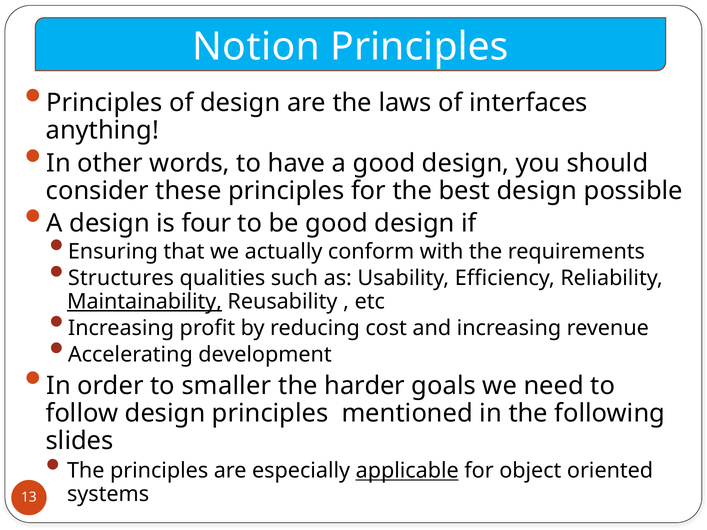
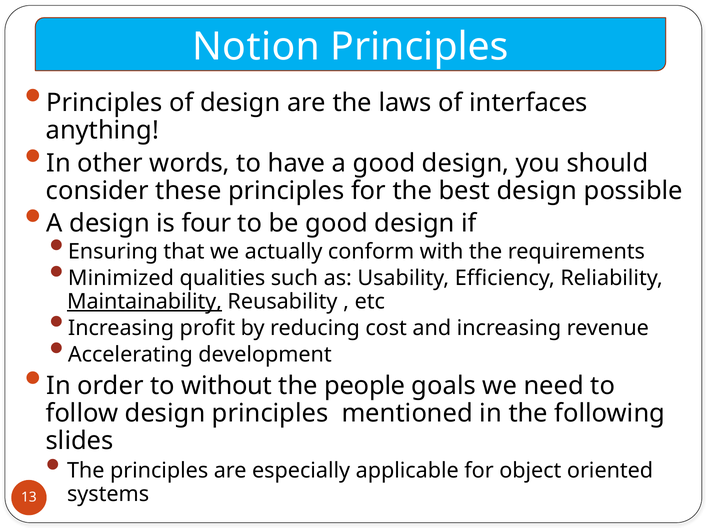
Structures: Structures -> Minimized
smaller: smaller -> without
harder: harder -> people
applicable underline: present -> none
